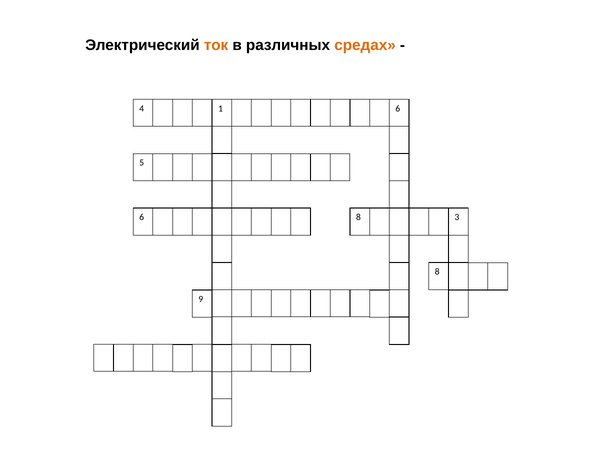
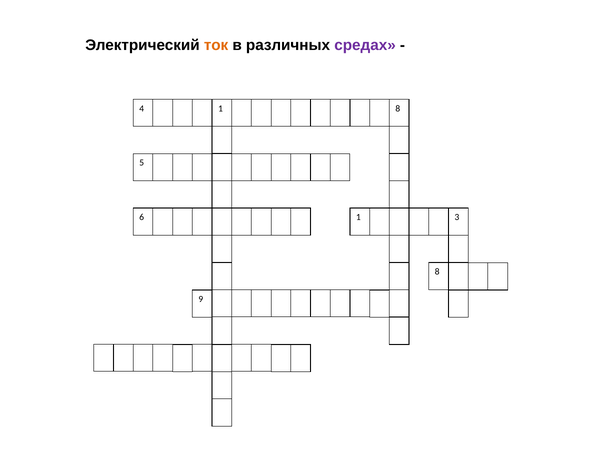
средах colour: orange -> purple
1 6: 6 -> 8
6 8: 8 -> 1
